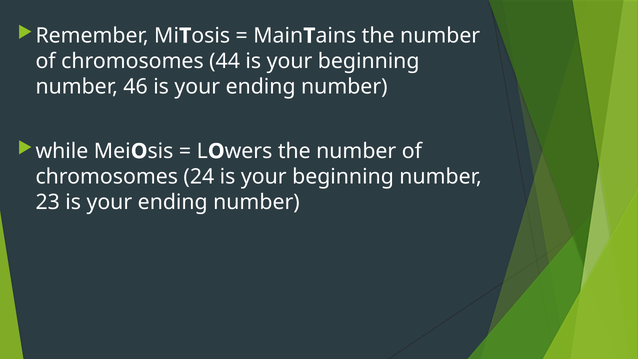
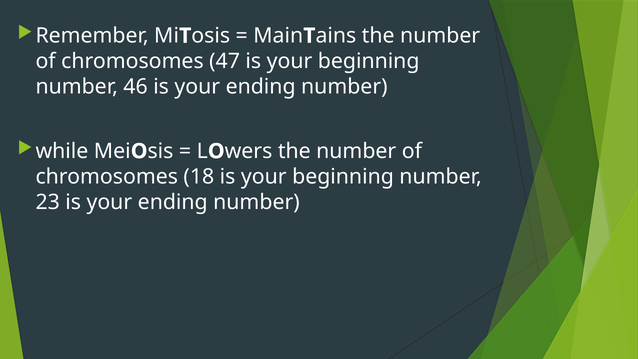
44: 44 -> 47
24: 24 -> 18
